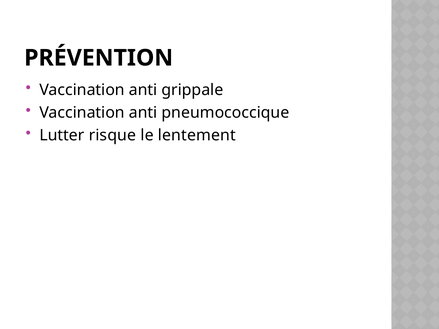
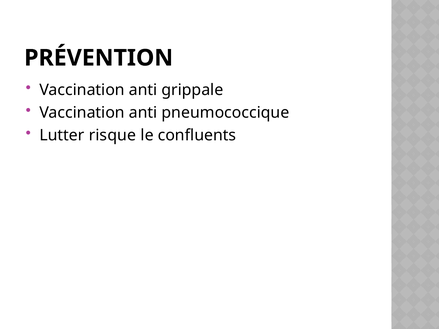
lentement: lentement -> confluents
